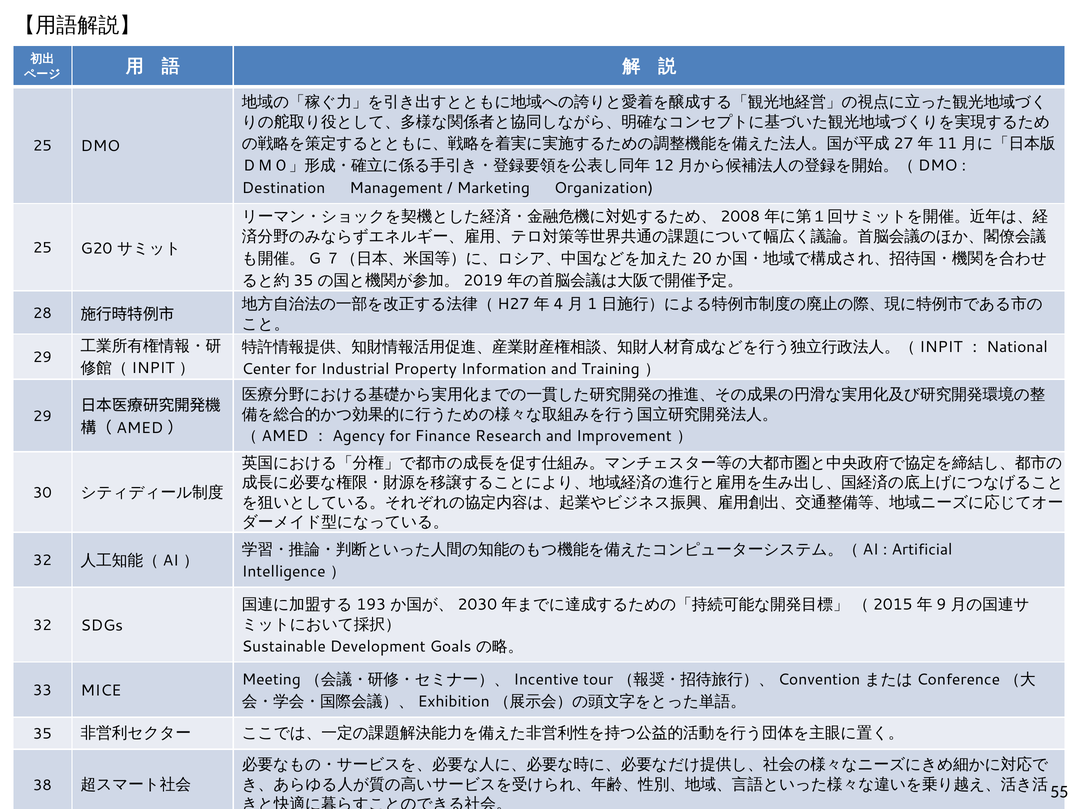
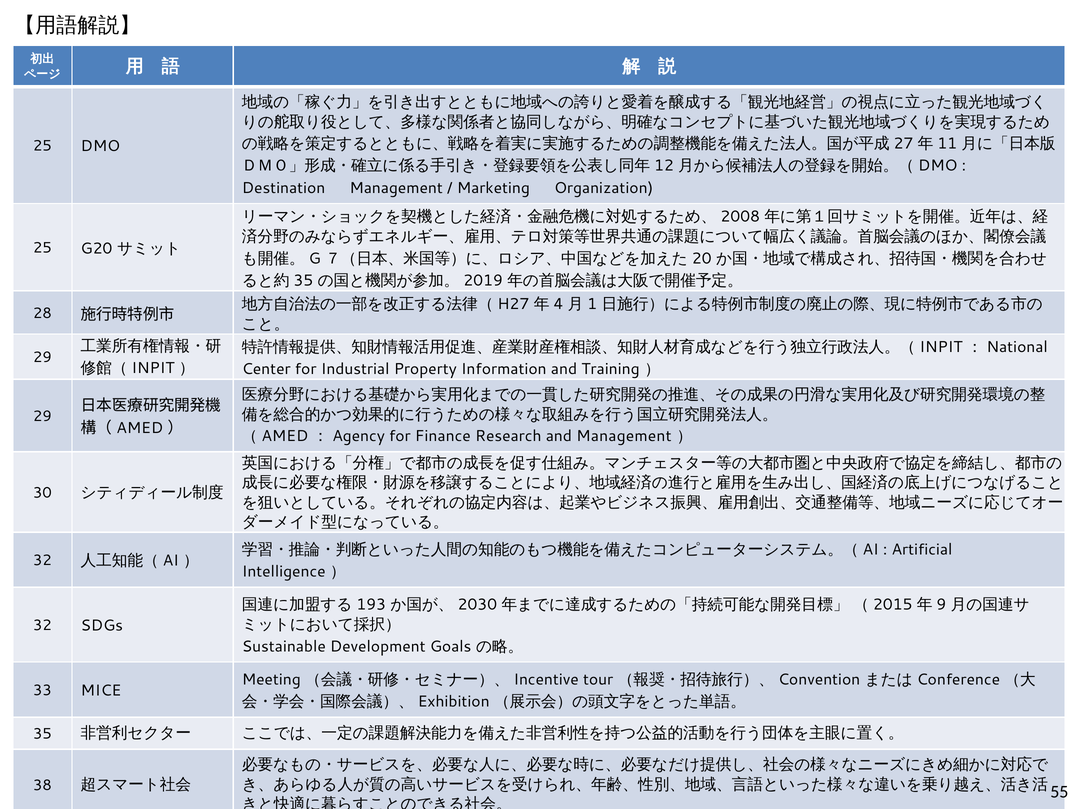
and Improvement: Improvement -> Management
